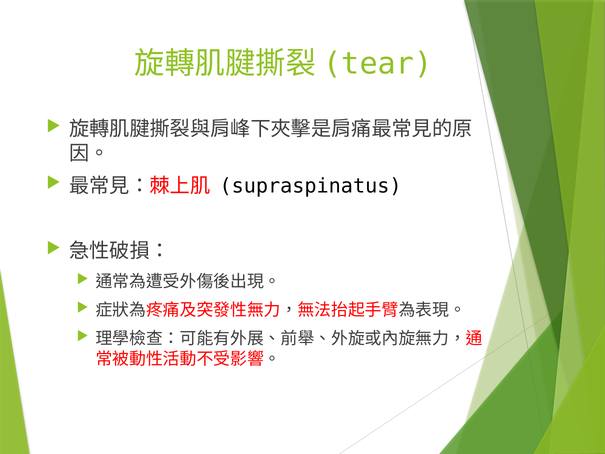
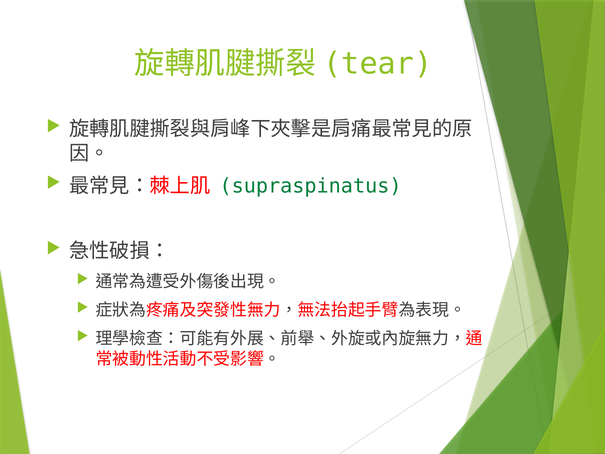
supraspinatus colour: black -> green
